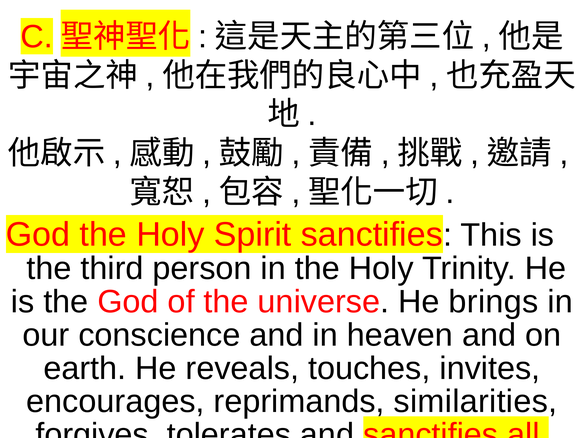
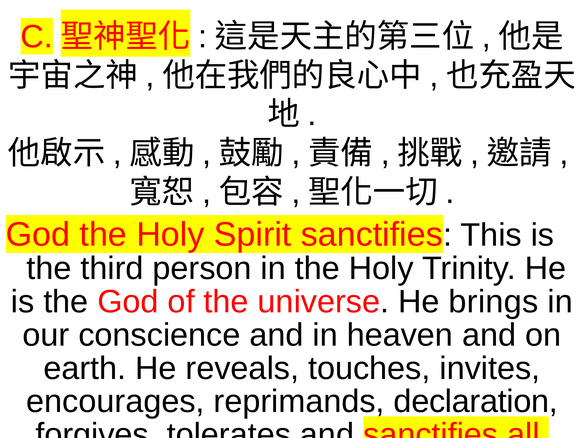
similarities: similarities -> declaration
